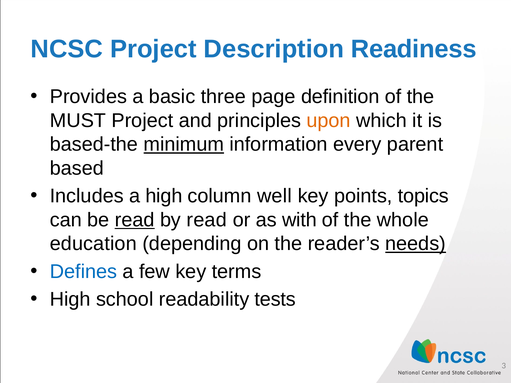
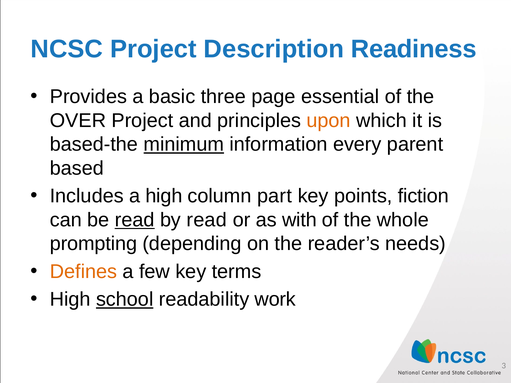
definition: definition -> essential
MUST: MUST -> OVER
well: well -> part
topics: topics -> fiction
education: education -> prompting
needs underline: present -> none
Defines colour: blue -> orange
school underline: none -> present
tests: tests -> work
